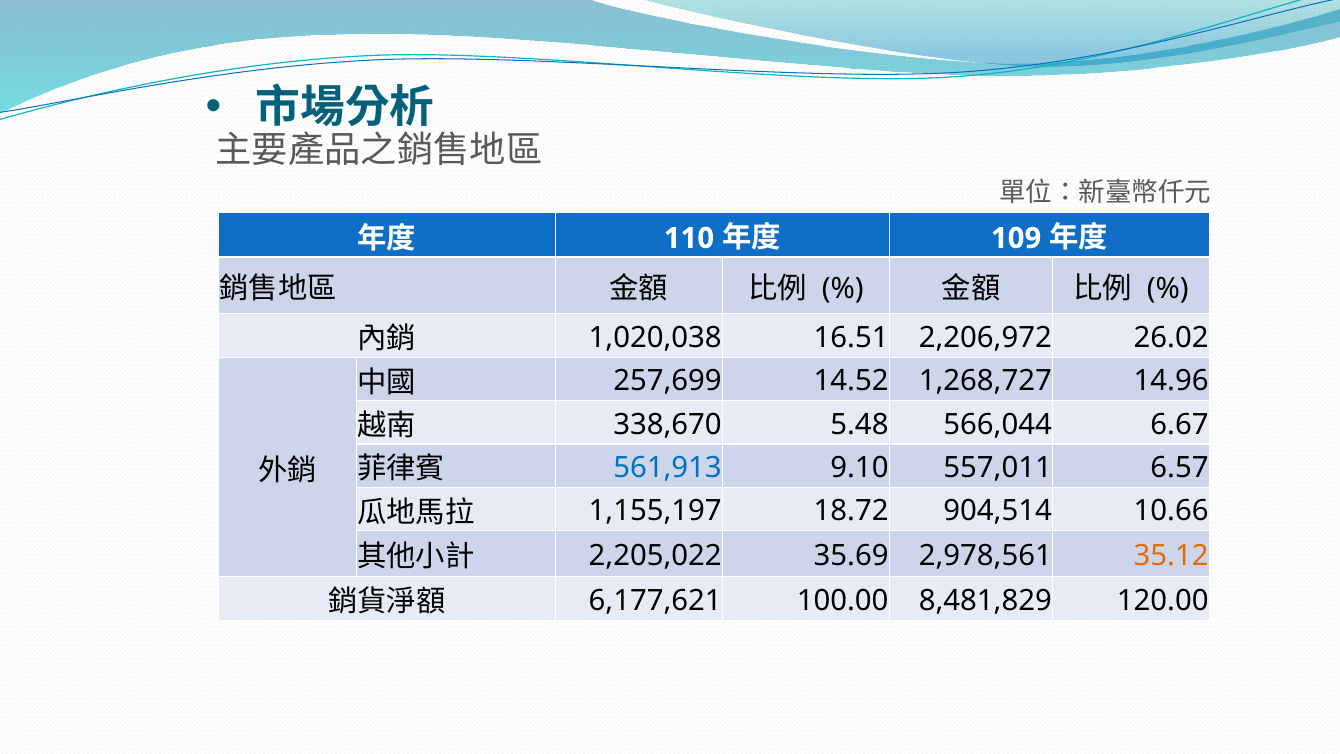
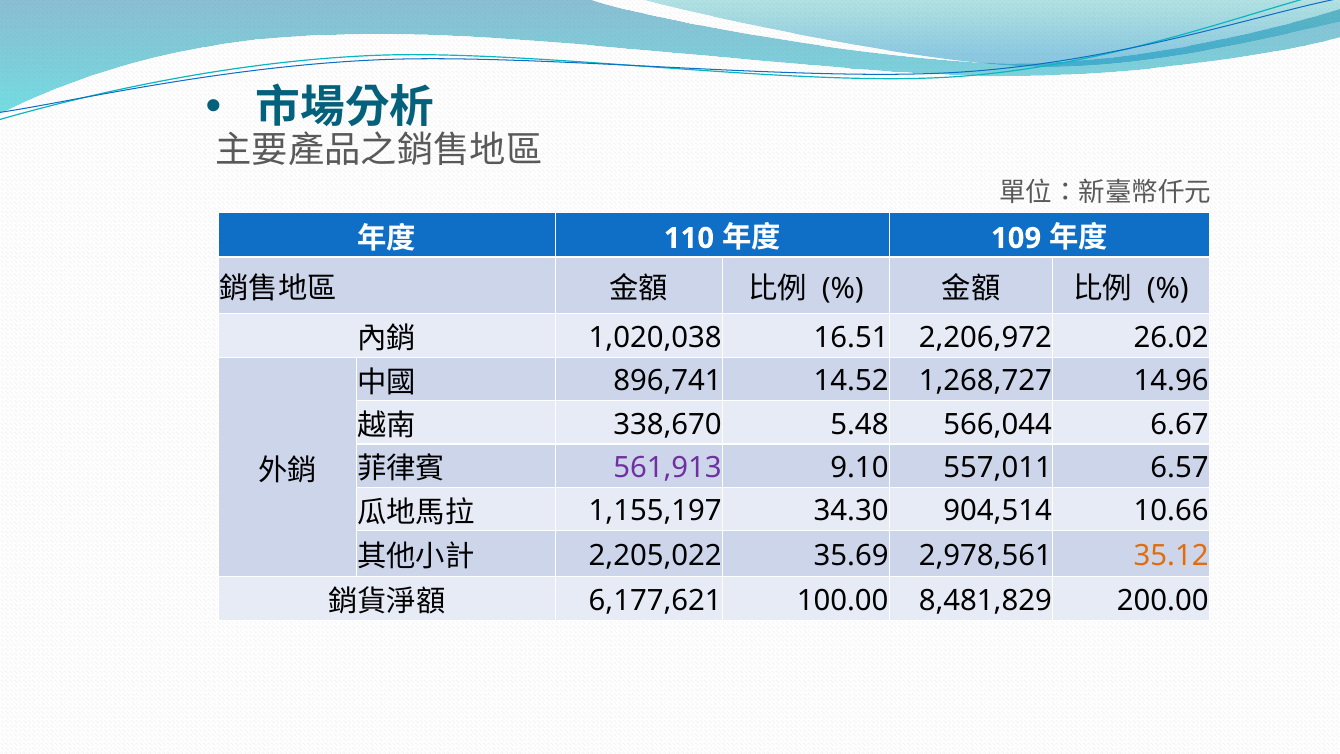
257,699: 257,699 -> 896,741
561,913 colour: blue -> purple
18.72: 18.72 -> 34.30
120.00: 120.00 -> 200.00
